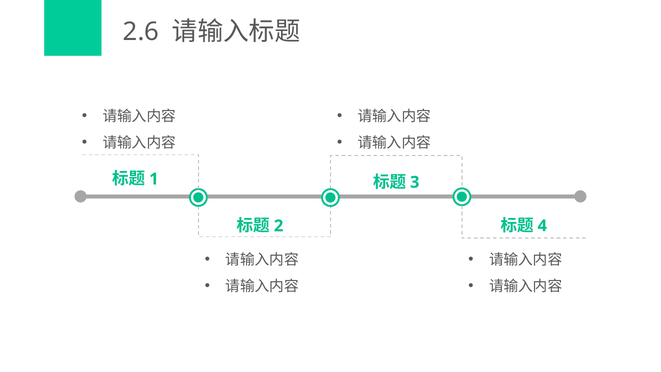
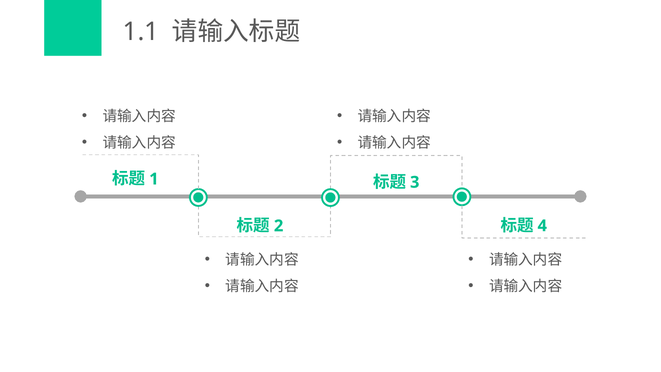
2.6: 2.6 -> 1.1
